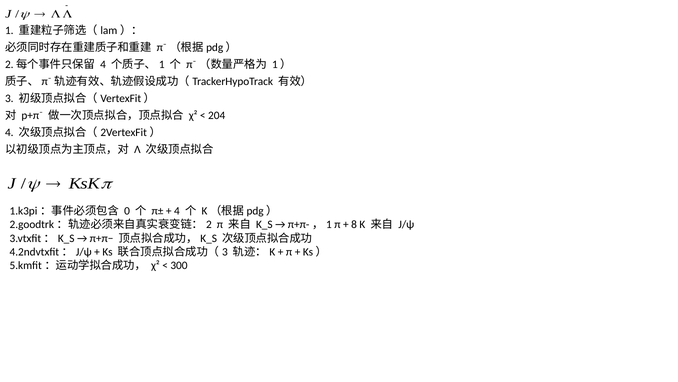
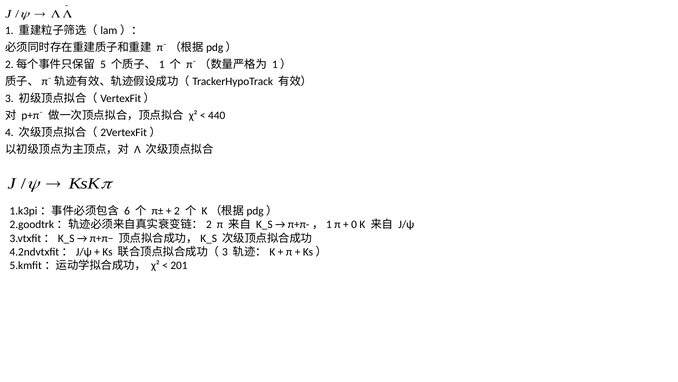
4 at (103, 64): 4 -> 5
204: 204 -> 440
0: 0 -> 6
4 at (177, 211): 4 -> 2
8: 8 -> 0
300: 300 -> 201
